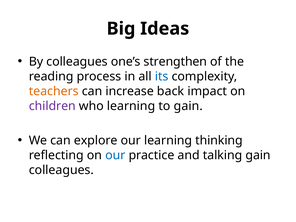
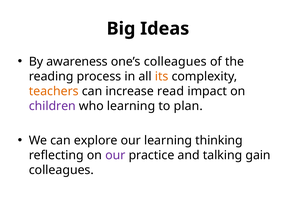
By colleagues: colleagues -> awareness
one’s strengthen: strengthen -> colleagues
its colour: blue -> orange
back: back -> read
to gain: gain -> plan
our at (115, 155) colour: blue -> purple
